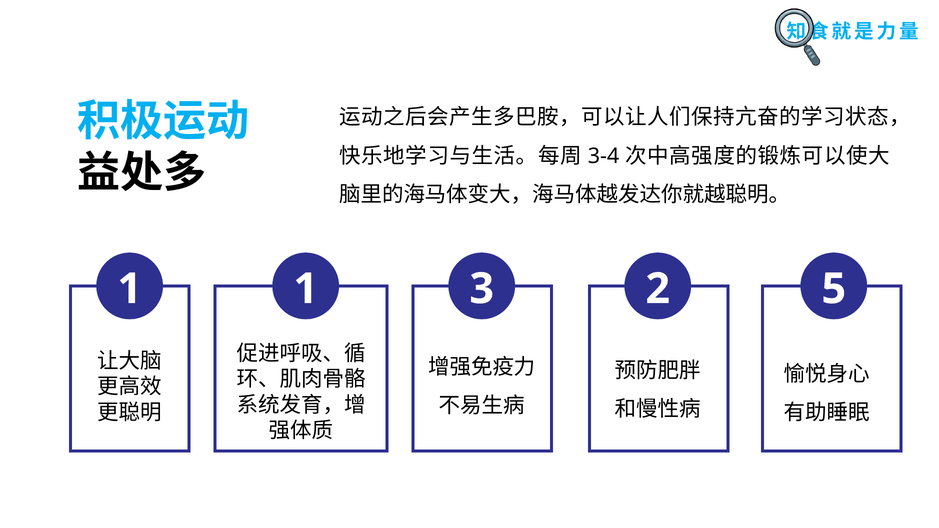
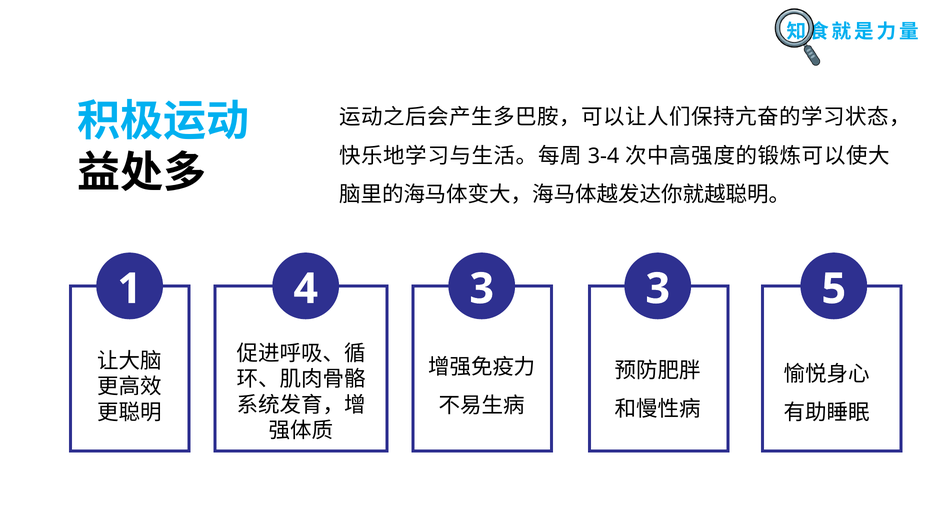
1 1: 1 -> 4
3 2: 2 -> 3
